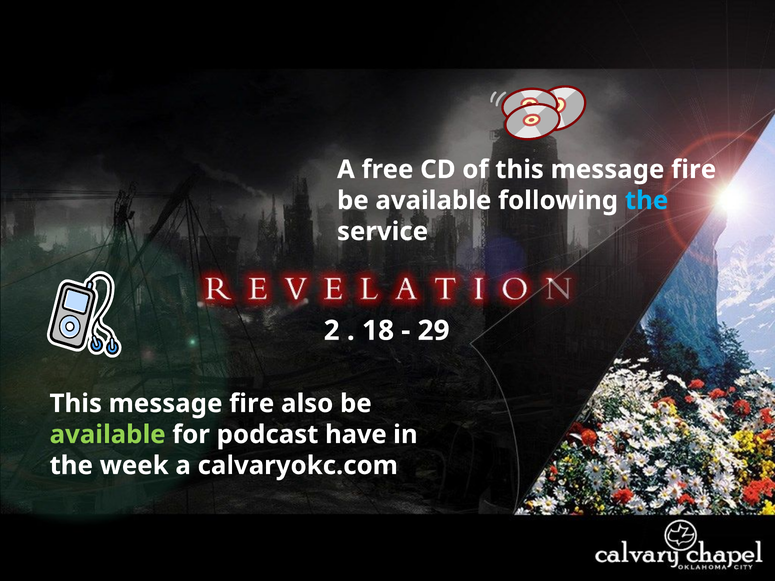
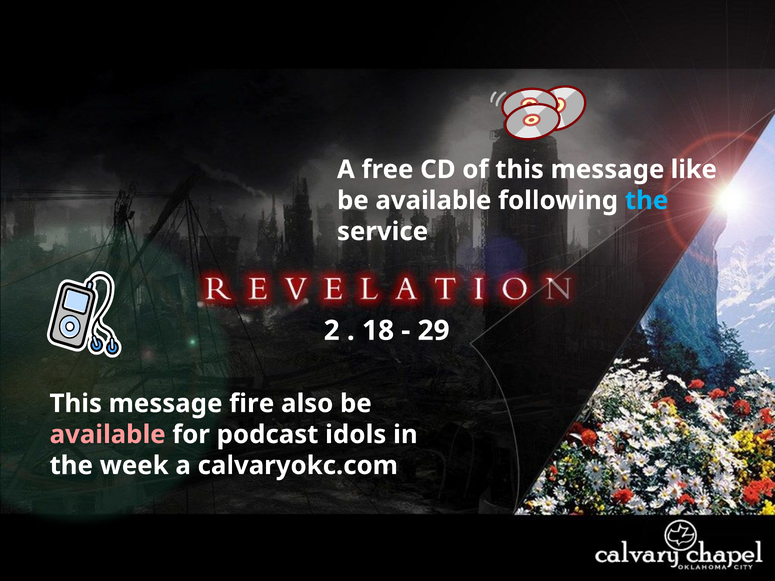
of this message fire: fire -> like
available at (108, 435) colour: light green -> pink
have: have -> idols
